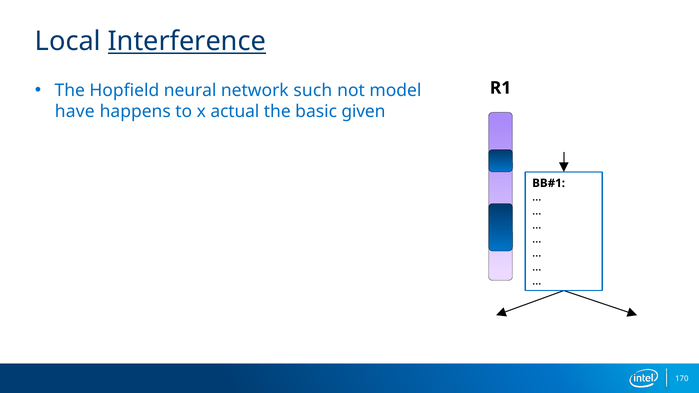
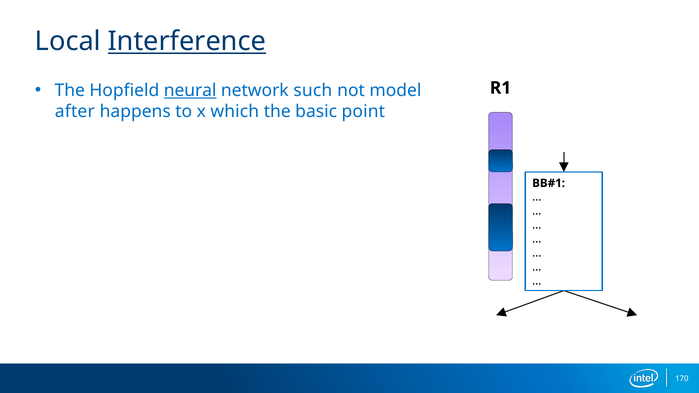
neural underline: none -> present
have: have -> after
actual: actual -> which
given: given -> point
